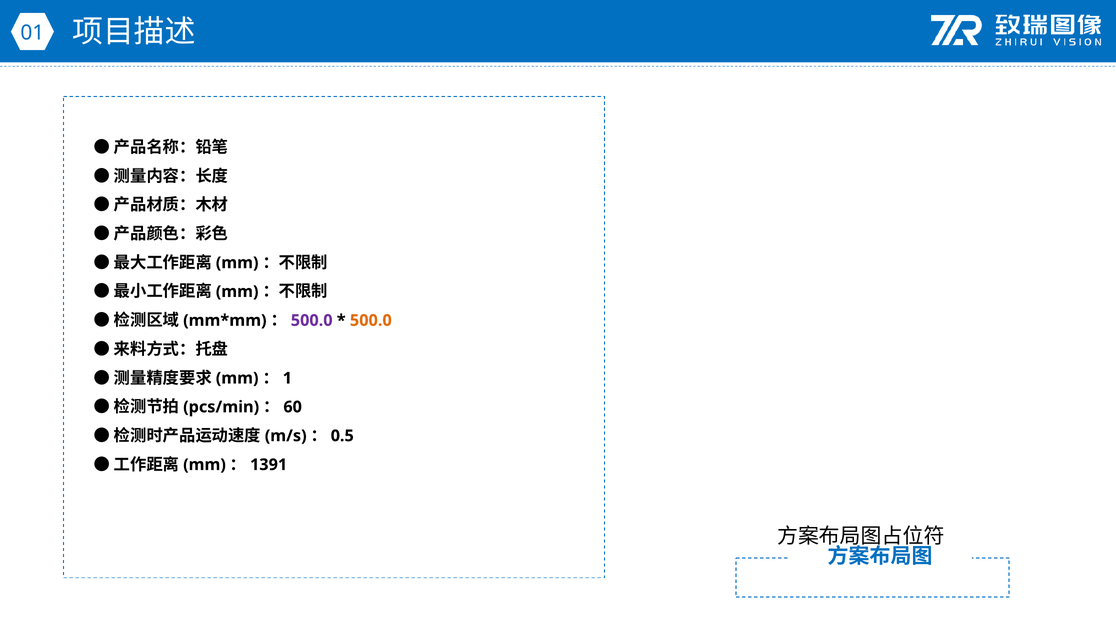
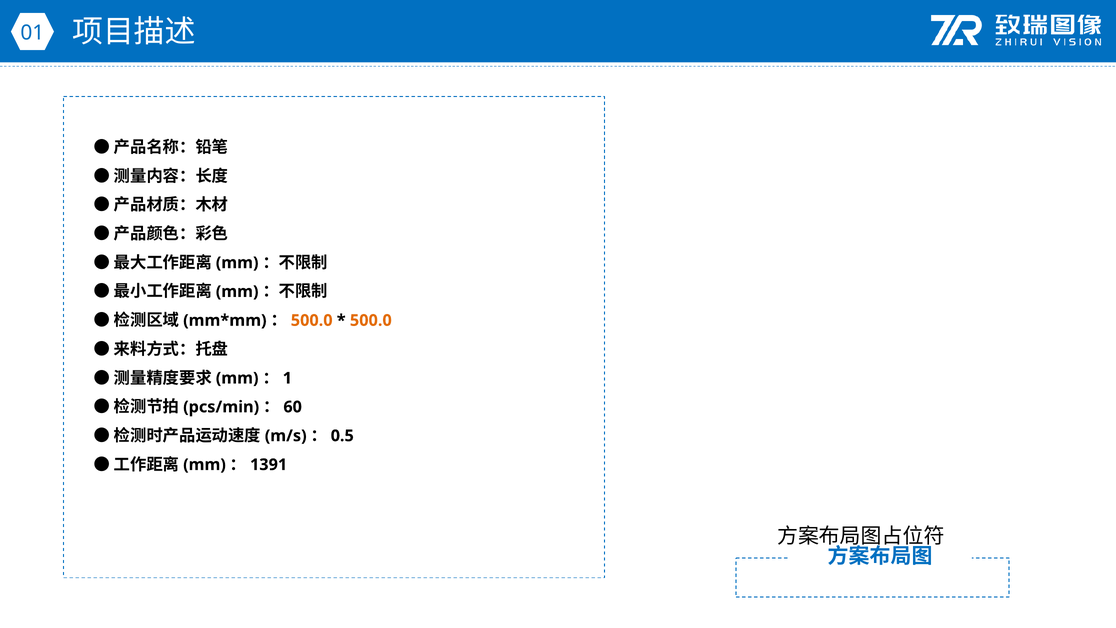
500.0 at (312, 320) colour: purple -> orange
